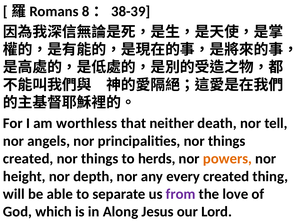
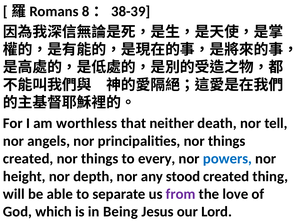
herds: herds -> every
powers colour: orange -> blue
every: every -> stood
Along: Along -> Being
